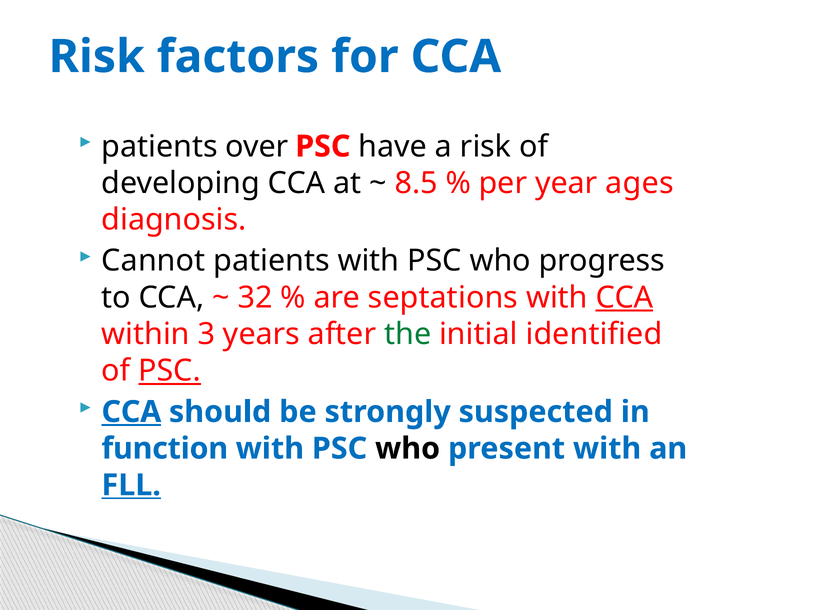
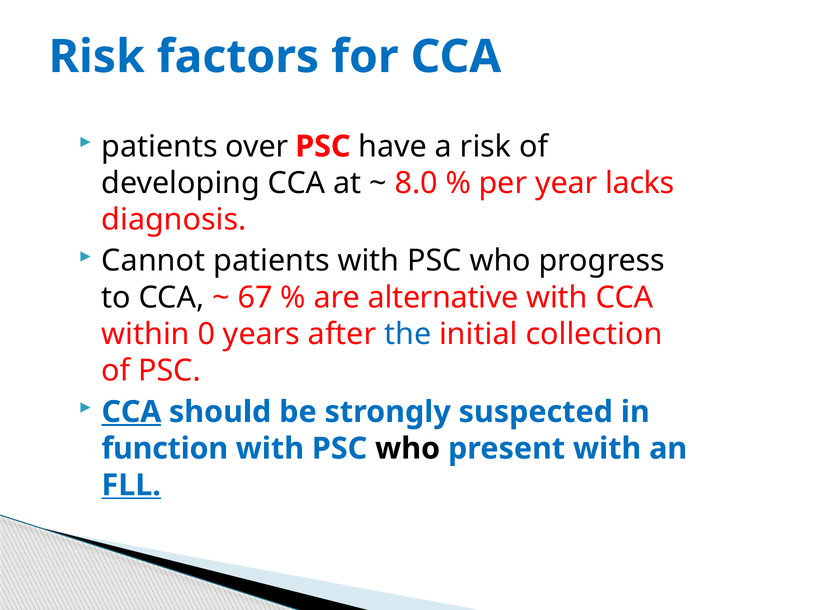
8.5: 8.5 -> 8.0
ages: ages -> lacks
32: 32 -> 67
septations: septations -> alternative
CCA at (624, 297) underline: present -> none
3: 3 -> 0
the colour: green -> blue
identified: identified -> collection
PSC at (170, 371) underline: present -> none
